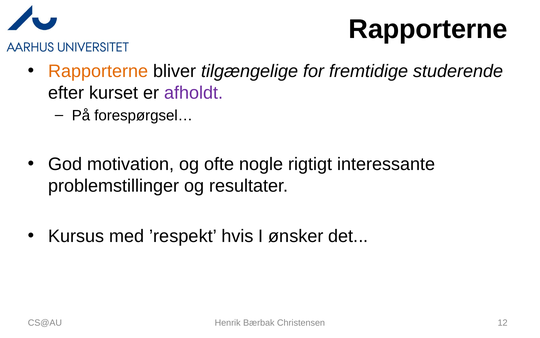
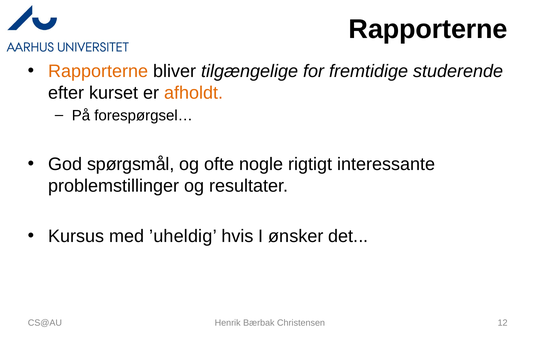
afholdt colour: purple -> orange
motivation: motivation -> spørgsmål
’respekt: ’respekt -> ’uheldig
